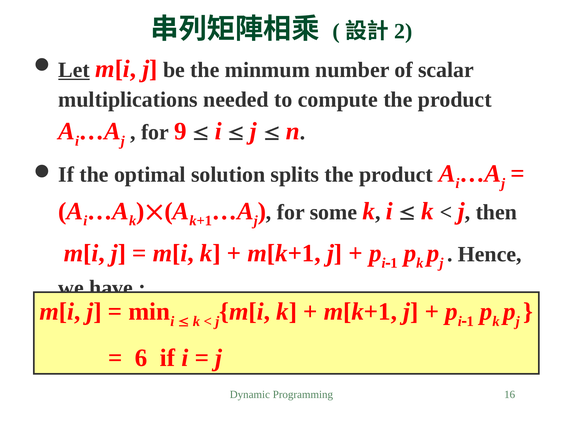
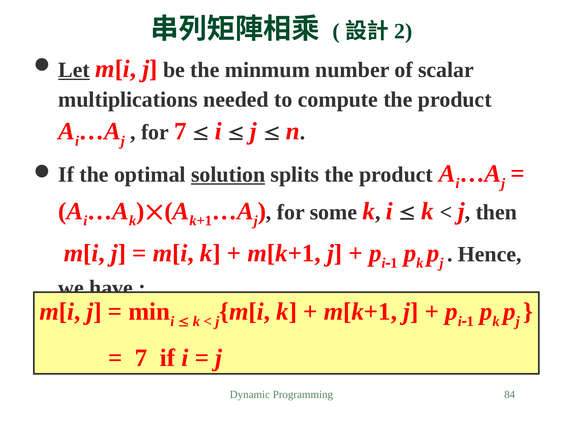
for 9: 9 -> 7
solution underline: none -> present
6 at (141, 358): 6 -> 7
16: 16 -> 84
